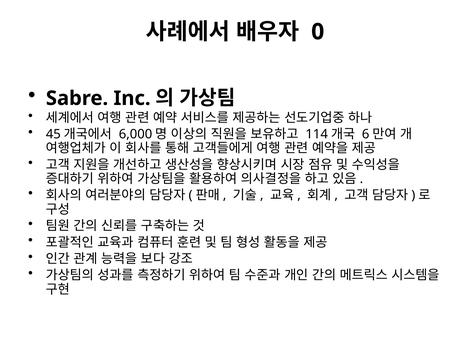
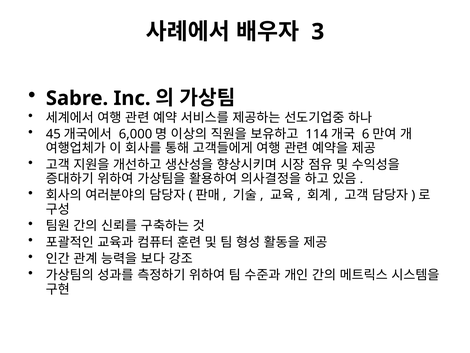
0: 0 -> 3
